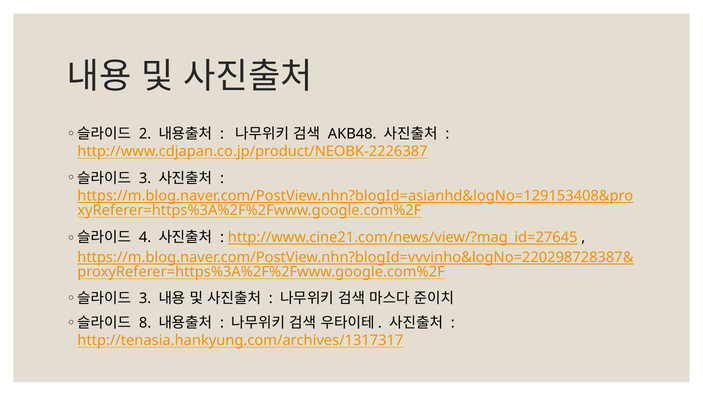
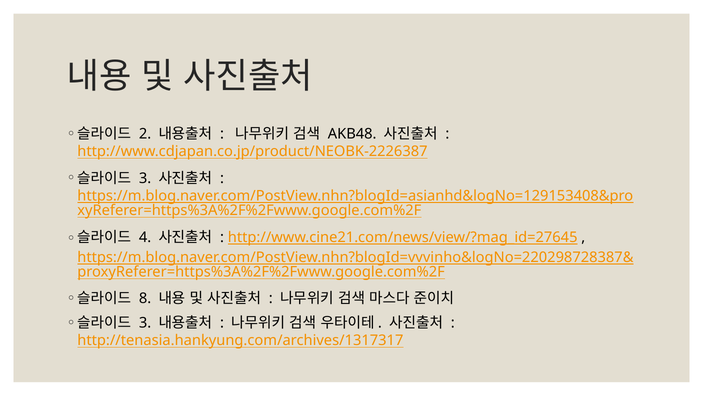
3 at (145, 298): 3 -> 8
8 at (145, 322): 8 -> 3
